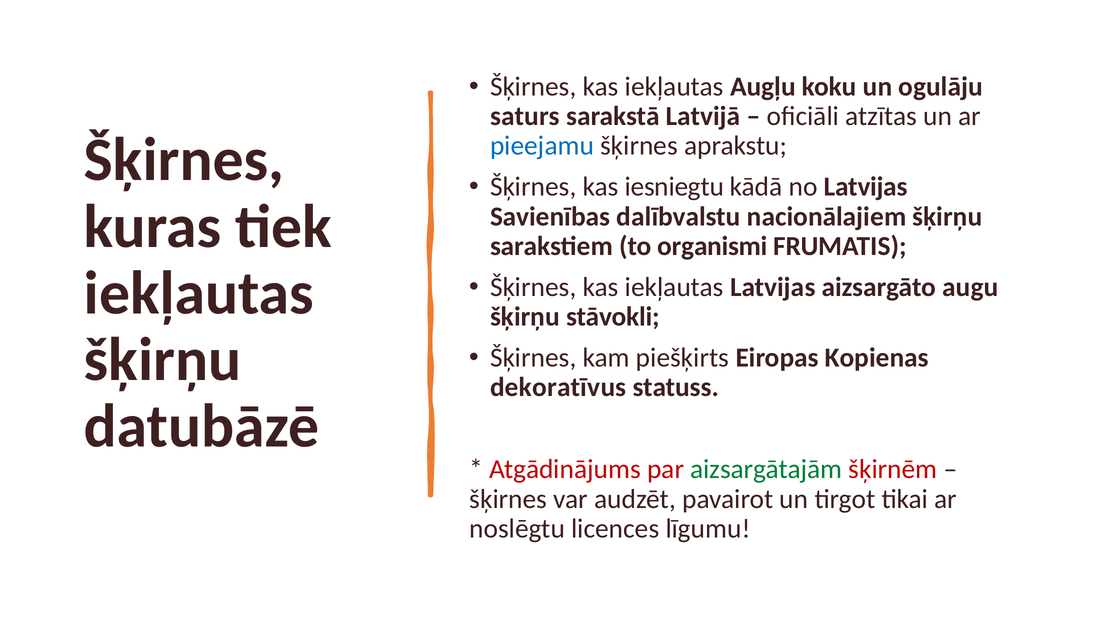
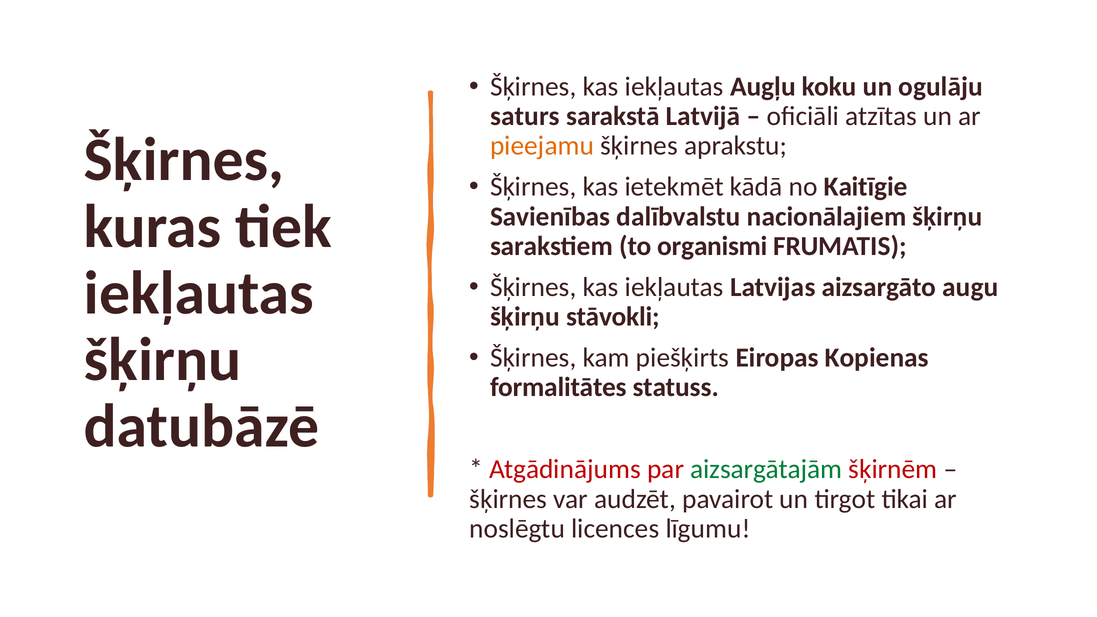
pieejamu colour: blue -> orange
iesniegtu: iesniegtu -> ietekmēt
no Latvijas: Latvijas -> Kaitīgie
dekoratīvus: dekoratīvus -> formalitātes
